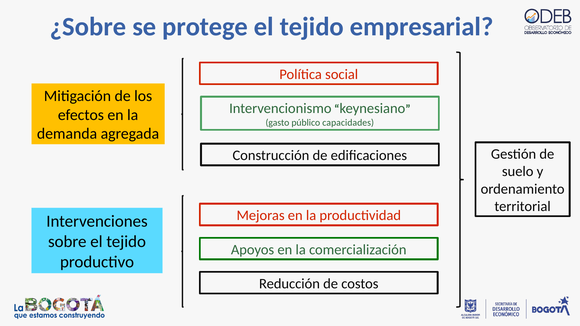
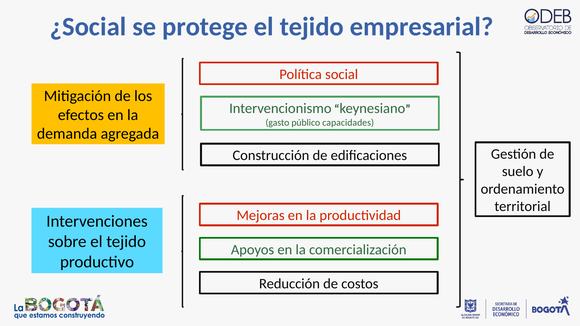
¿Sobre: ¿Sobre -> ¿Social
